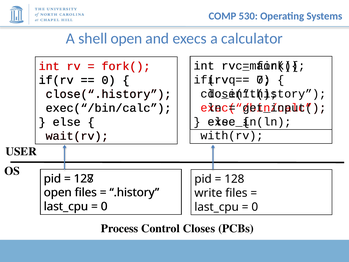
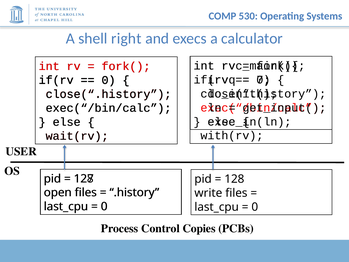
shell open: open -> right
Closes: Closes -> Copies
